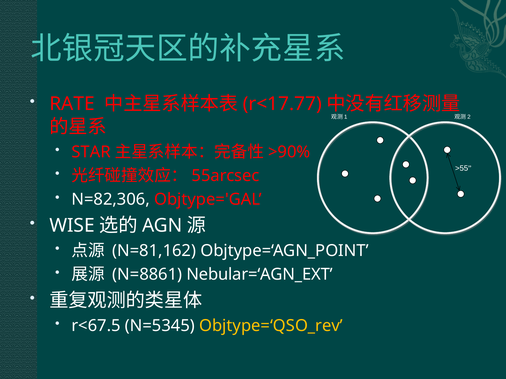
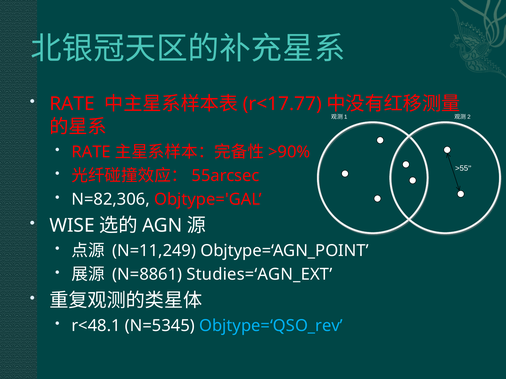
STAR at (91, 152): STAR -> RATE
N=81,162: N=81,162 -> N=11,249
Nebular=‘AGN_EXT: Nebular=‘AGN_EXT -> Studies=‘AGN_EXT
r<67.5: r<67.5 -> r<48.1
Objtype=‘QSO_rev colour: yellow -> light blue
